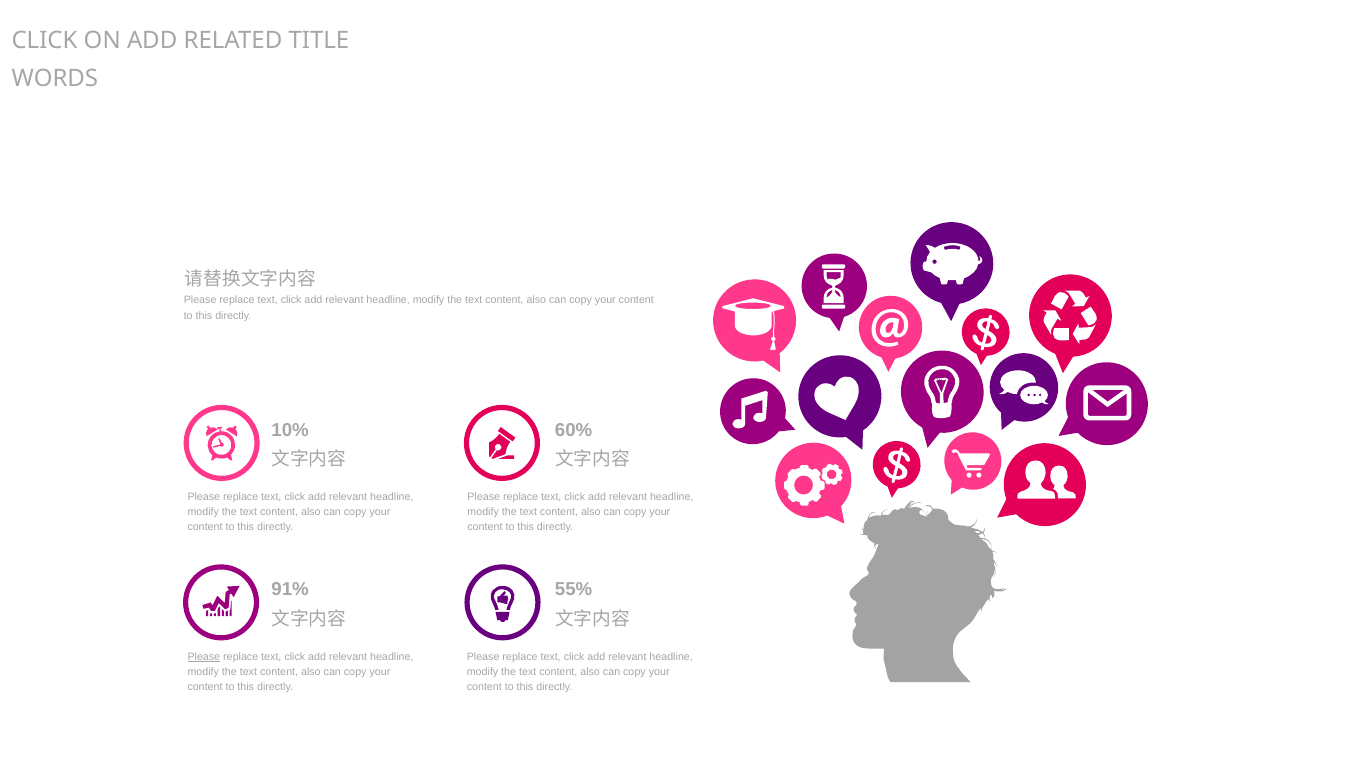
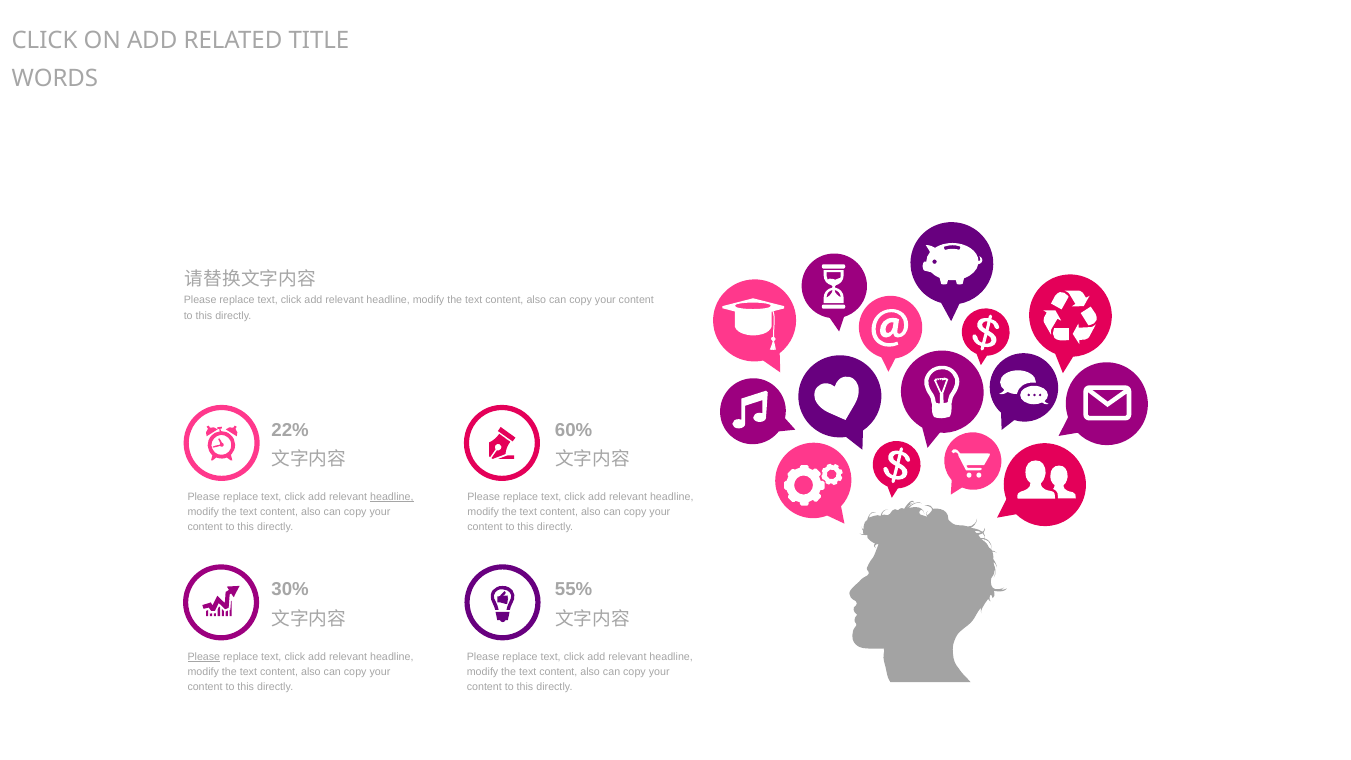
10%: 10% -> 22%
headline at (392, 496) underline: none -> present
91%: 91% -> 30%
